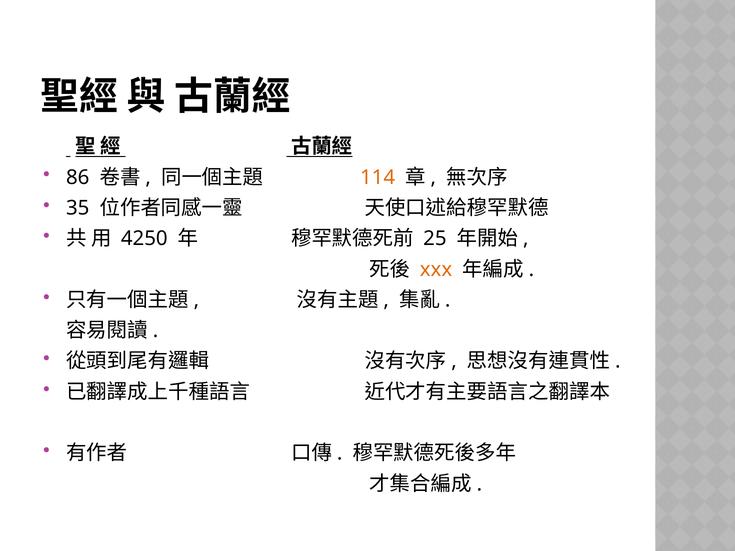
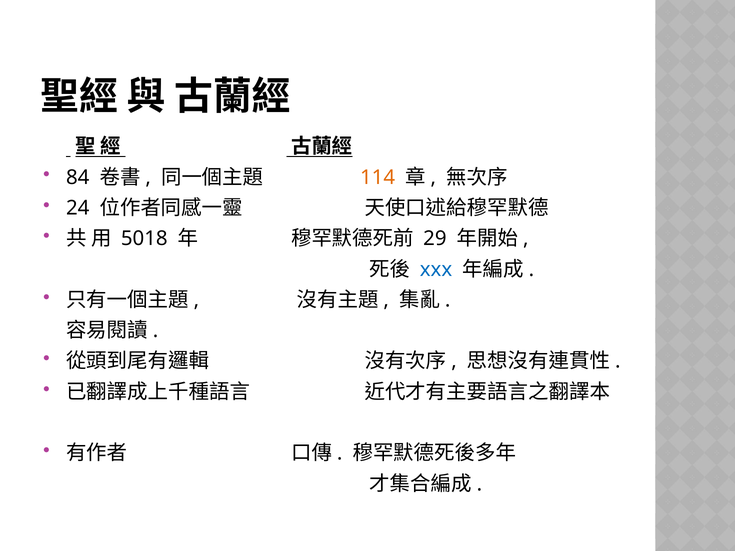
86: 86 -> 84
35: 35 -> 24
4250: 4250 -> 5018
25: 25 -> 29
xxx colour: orange -> blue
